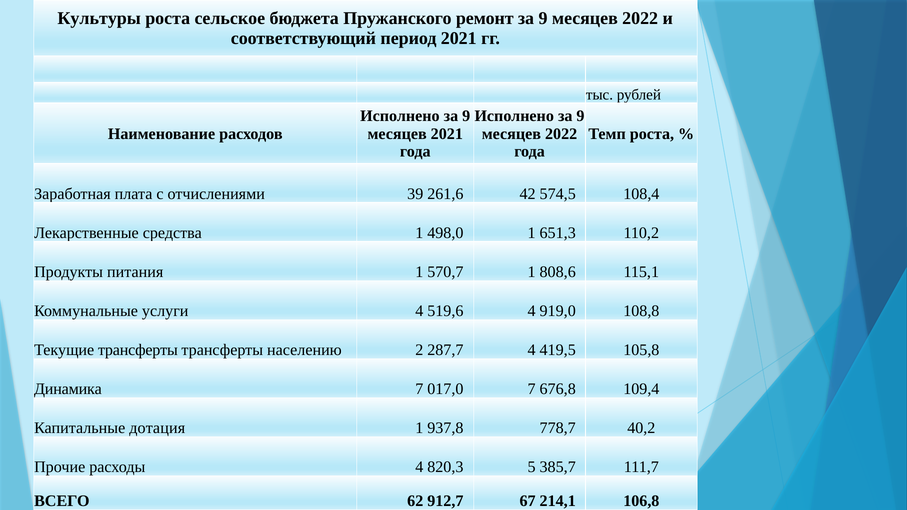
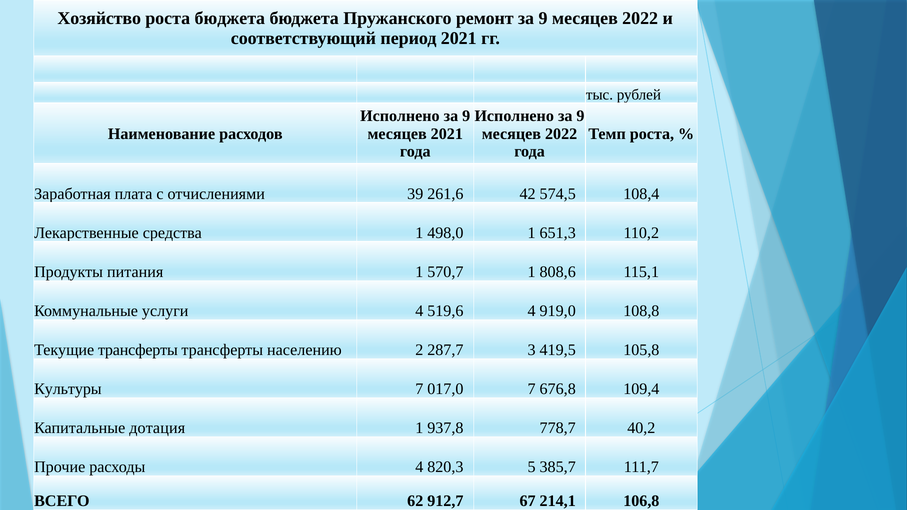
Культуры: Культуры -> Хозяйство
роста сельское: сельское -> бюджета
287,7 4: 4 -> 3
Динамика: Динамика -> Культуры
